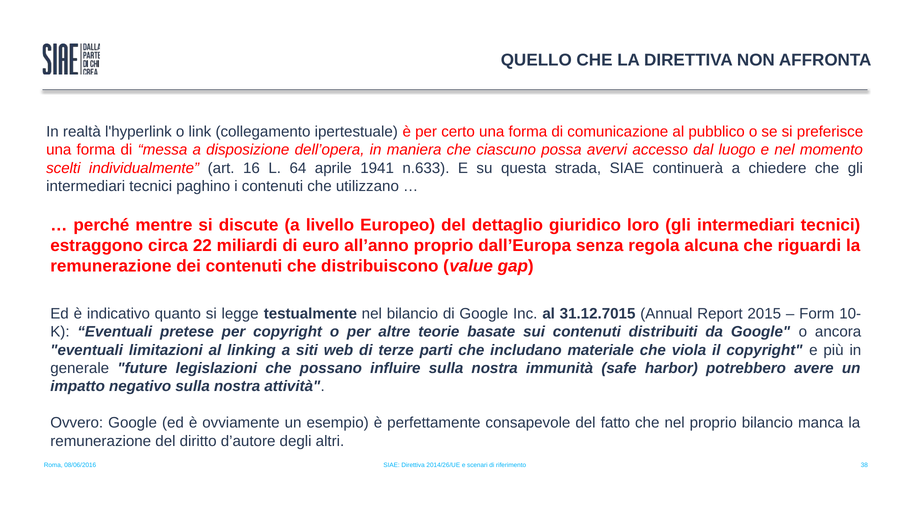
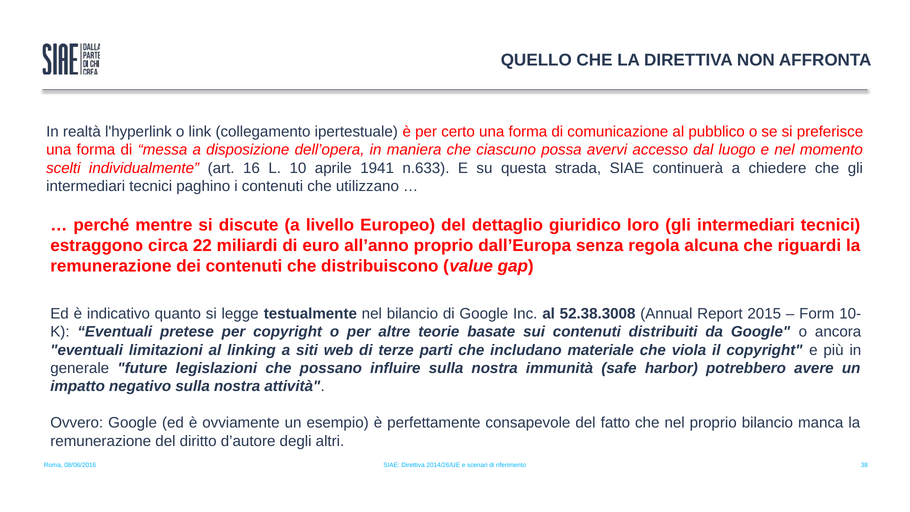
64: 64 -> 10
31.12.7015: 31.12.7015 -> 52.38.3008
